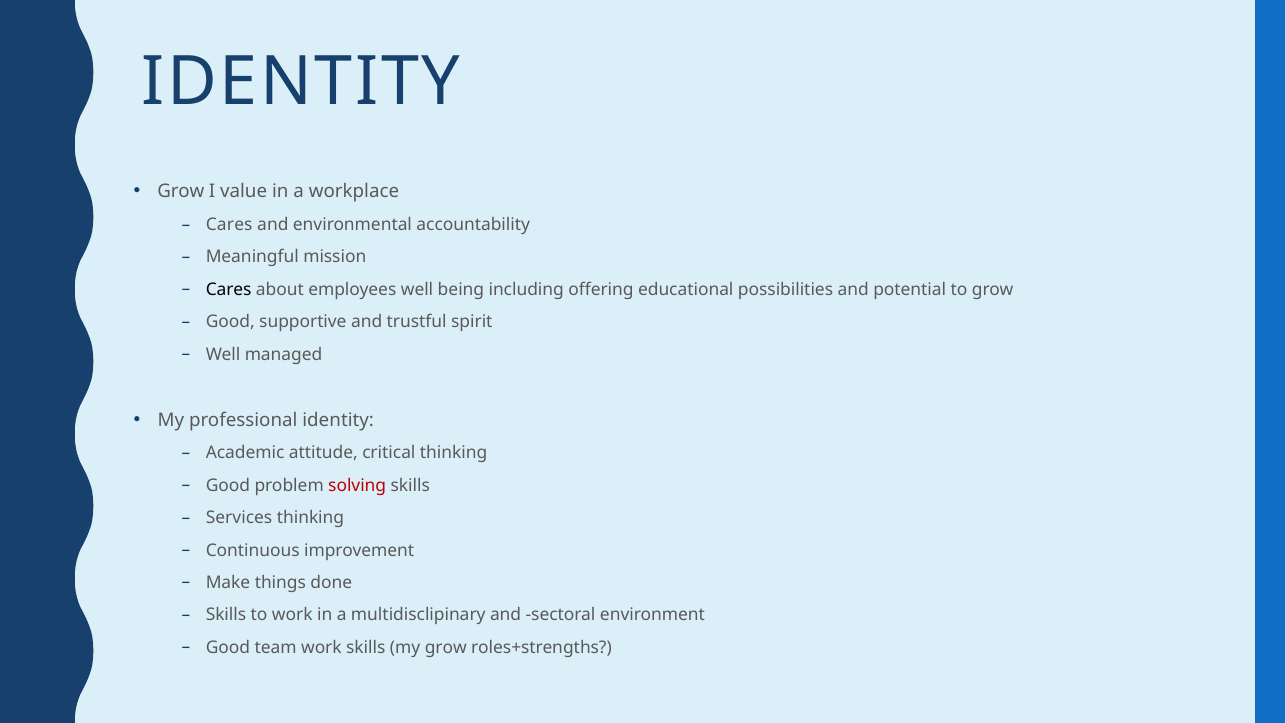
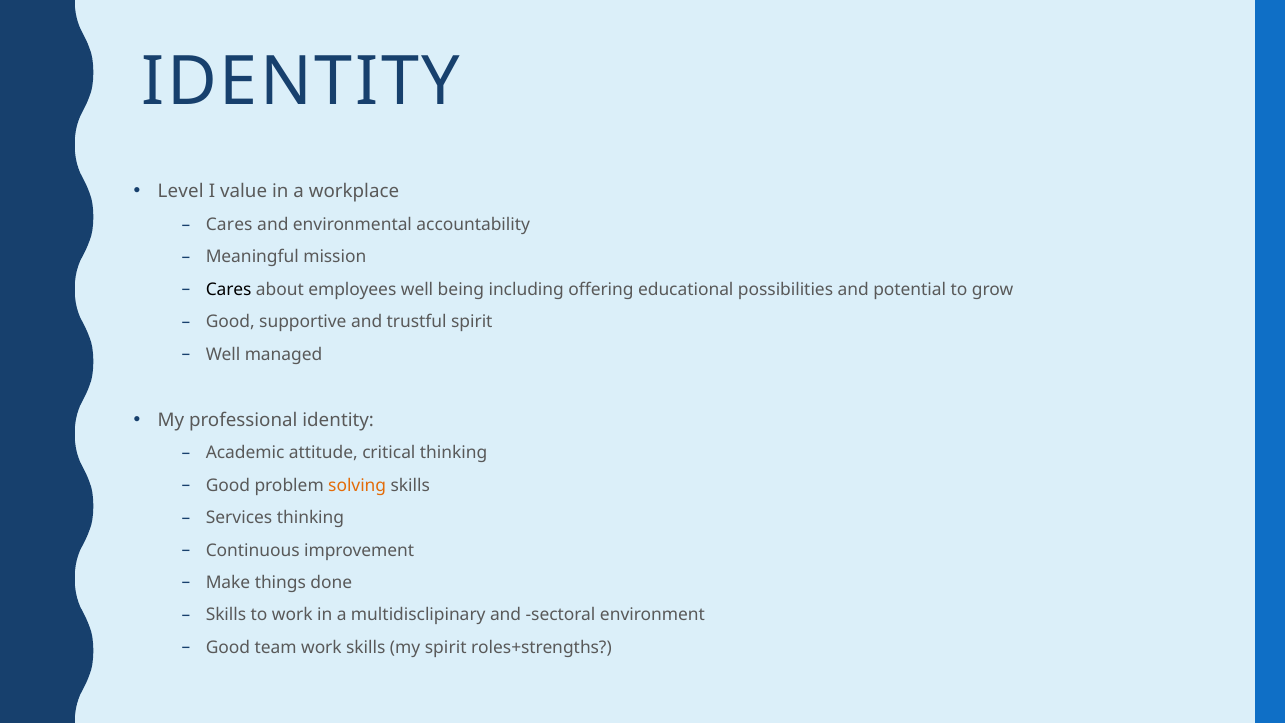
Grow at (181, 192): Grow -> Level
solving colour: red -> orange
my grow: grow -> spirit
